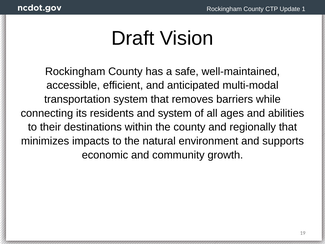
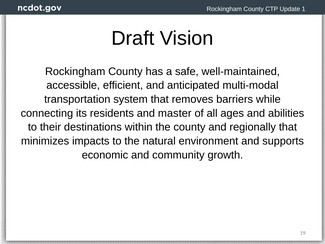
and system: system -> master
